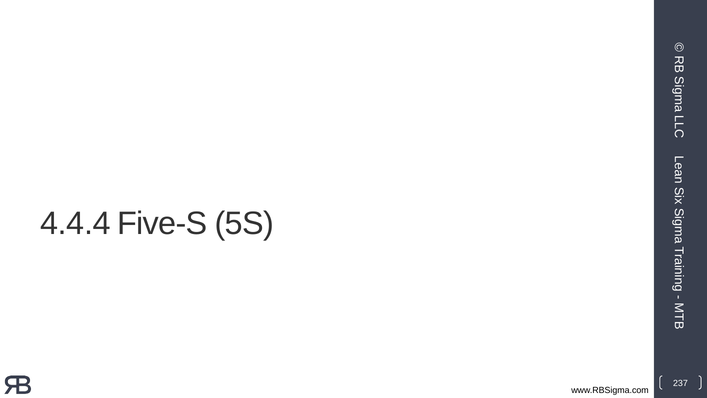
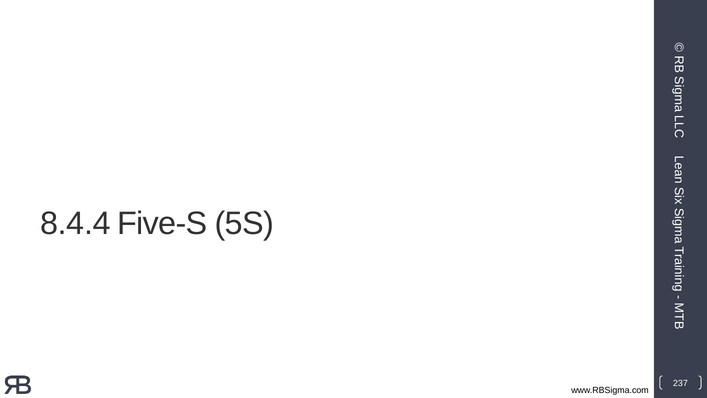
4.4.4: 4.4.4 -> 8.4.4
